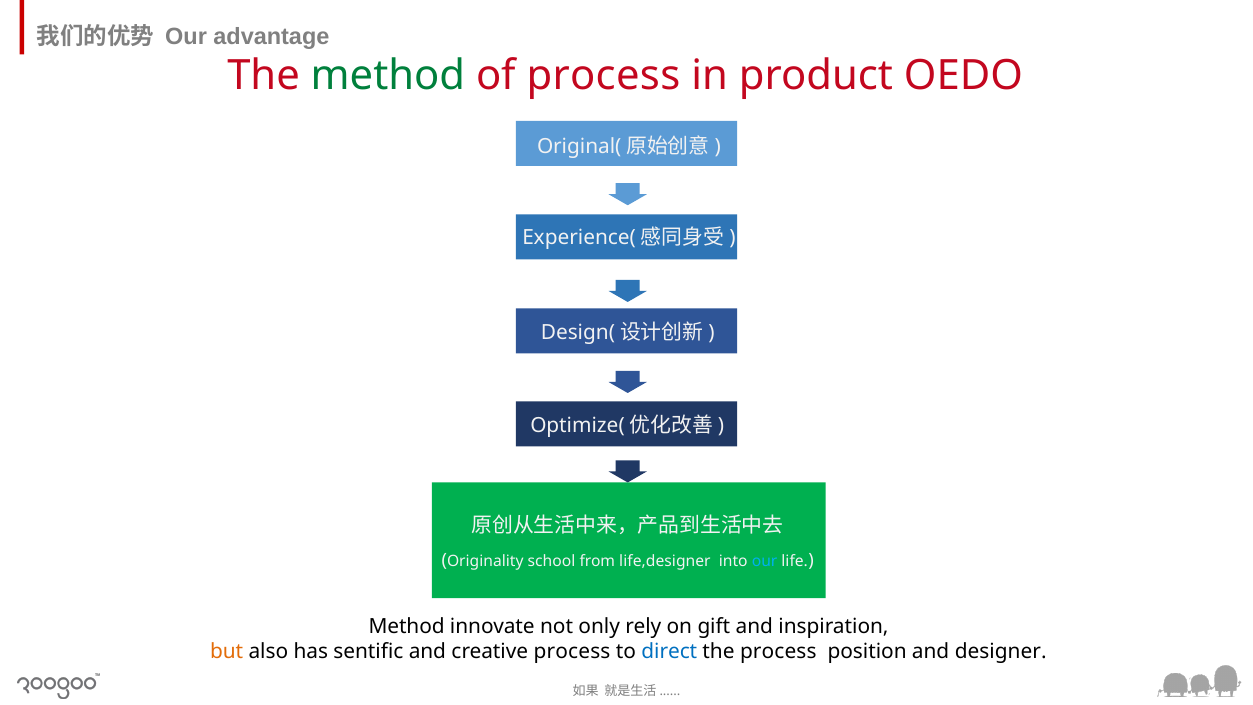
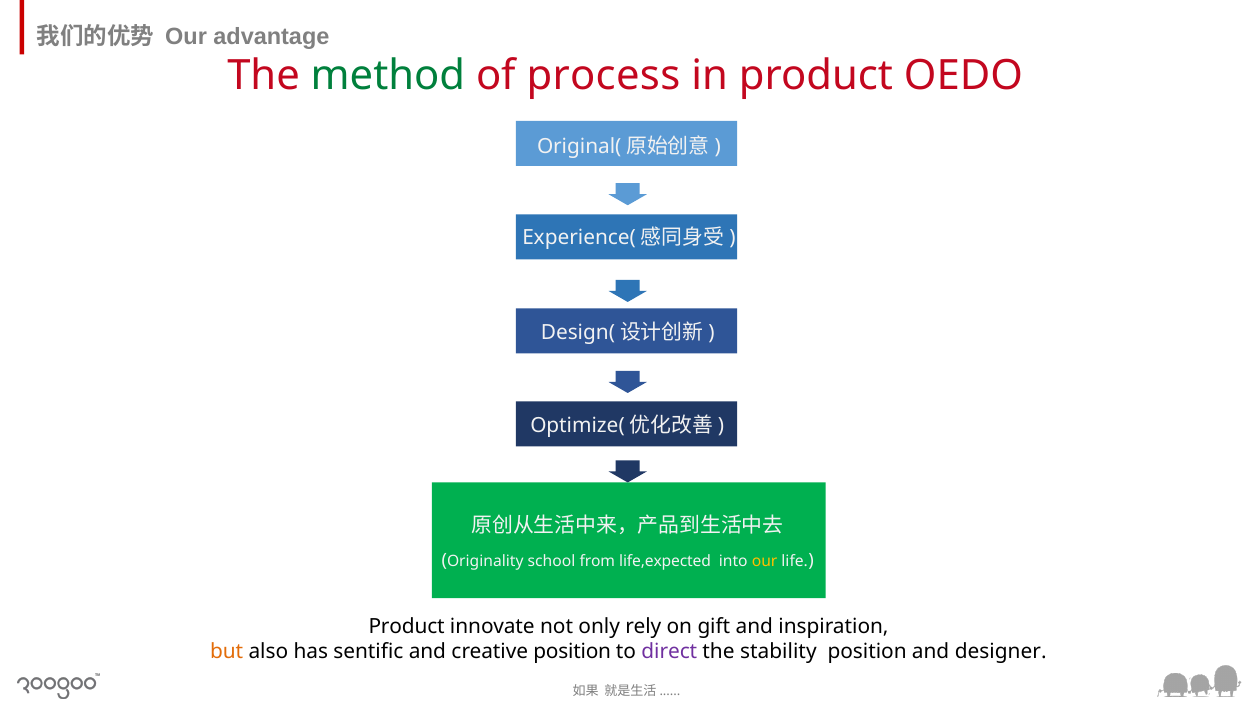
life,designer: life,designer -> life,expected
our at (765, 561) colour: light blue -> yellow
Method at (407, 627): Method -> Product
creative process: process -> position
direct colour: blue -> purple
the process: process -> stability
